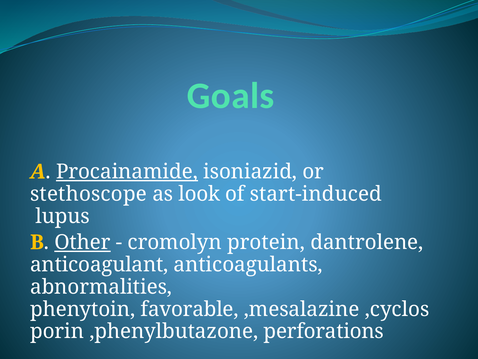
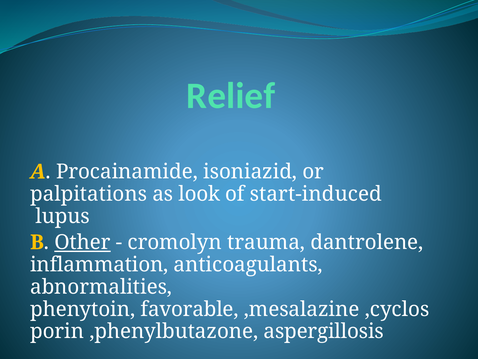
Goals: Goals -> Relief
Procainamide underline: present -> none
stethoscope: stethoscope -> palpitations
protein: protein -> trauma
anticoagulant: anticoagulant -> inflammation
perforations: perforations -> aspergillosis
